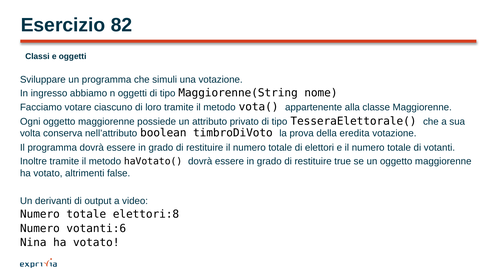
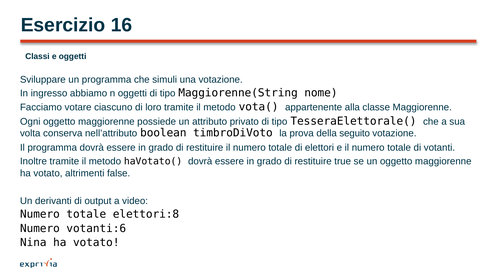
82: 82 -> 16
eredita: eredita -> seguito
